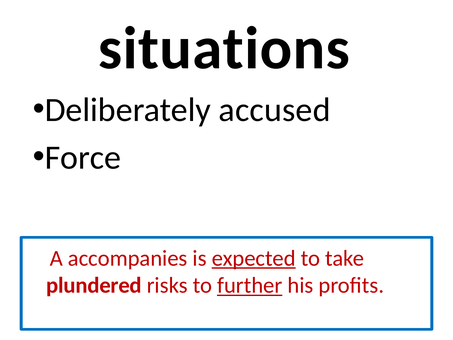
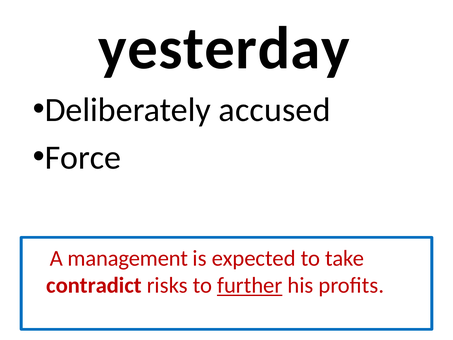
situations: situations -> yesterday
accompanies: accompanies -> management
expected underline: present -> none
plundered: plundered -> contradict
